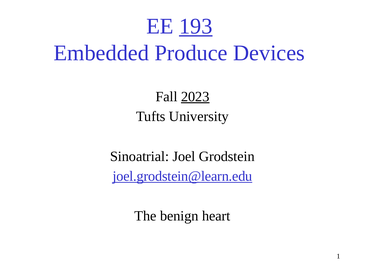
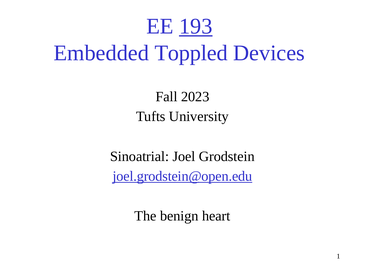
Produce: Produce -> Toppled
2023 underline: present -> none
joel.grodstein@learn.edu: joel.grodstein@learn.edu -> joel.grodstein@open.edu
